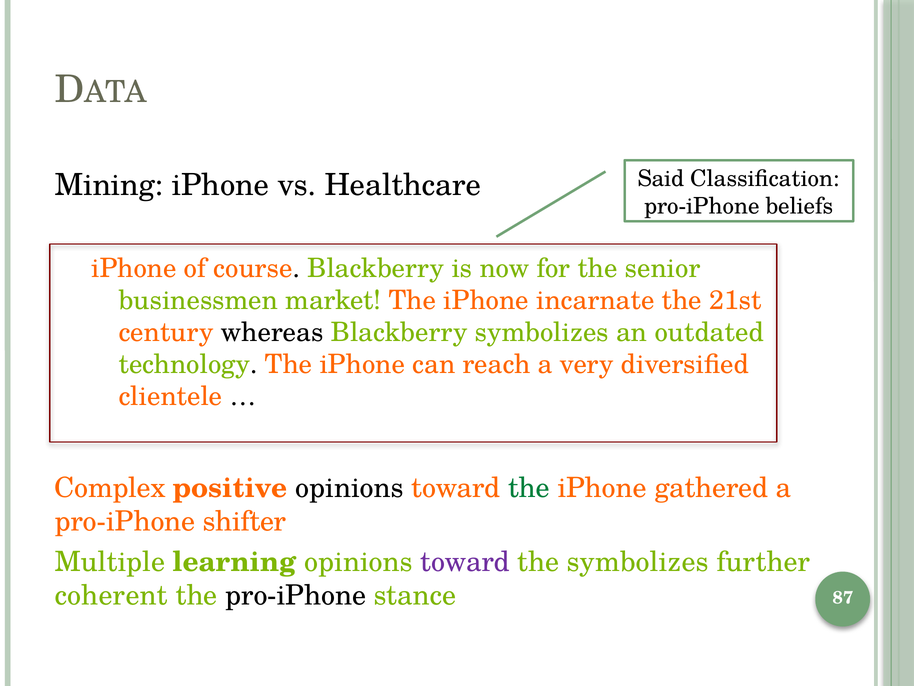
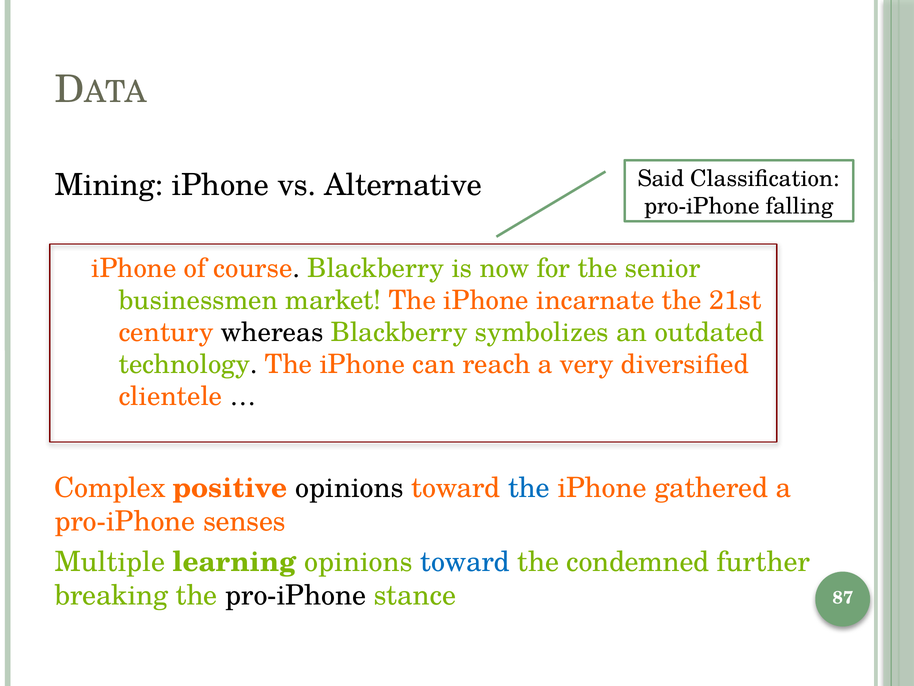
Healthcare: Healthcare -> Alternative
beliefs: beliefs -> falling
the at (529, 488) colour: green -> blue
shifter: shifter -> senses
toward at (465, 562) colour: purple -> blue
the symbolizes: symbolizes -> condemned
coherent: coherent -> breaking
